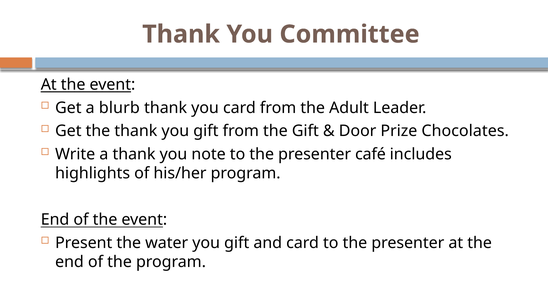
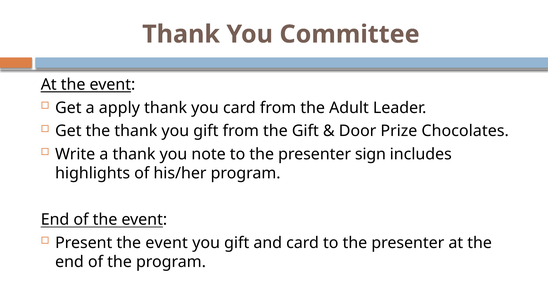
blurb: blurb -> apply
café: café -> sign
Present the water: water -> event
